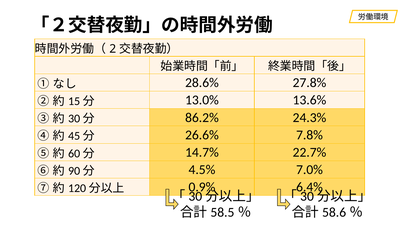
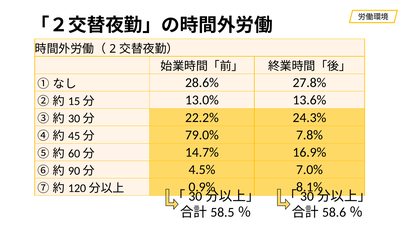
86.2%: 86.2% -> 22.2%
26.6%: 26.6% -> 79.0%
22.7%: 22.7% -> 16.9%
6.4%: 6.4% -> 8.1%
